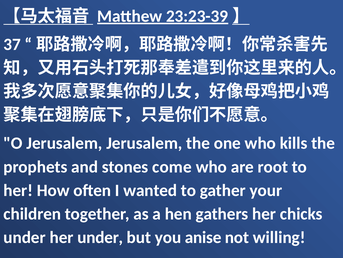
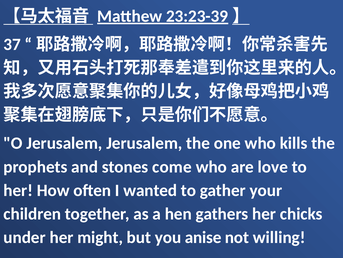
root: root -> love
her under: under -> might
